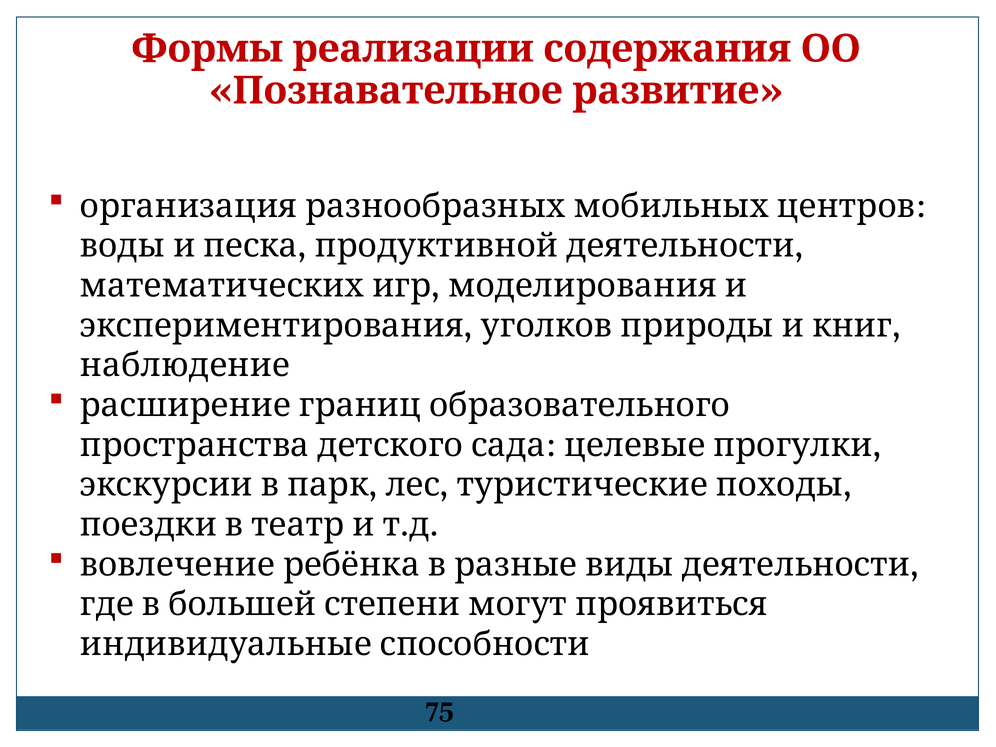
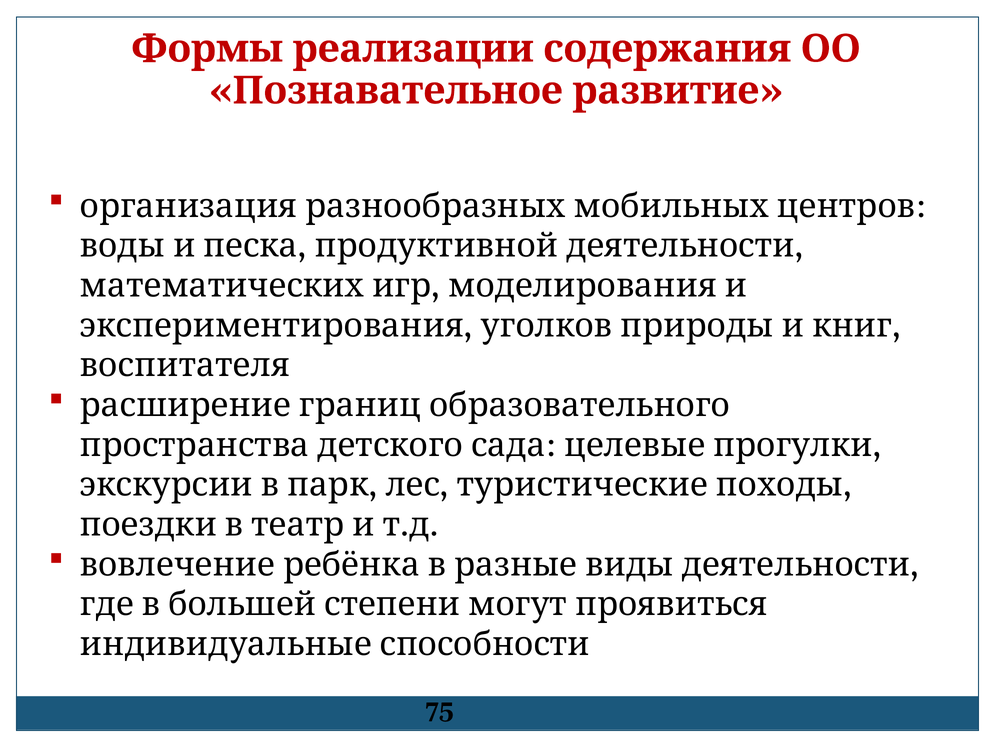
наблюдение: наблюдение -> воспитателя
